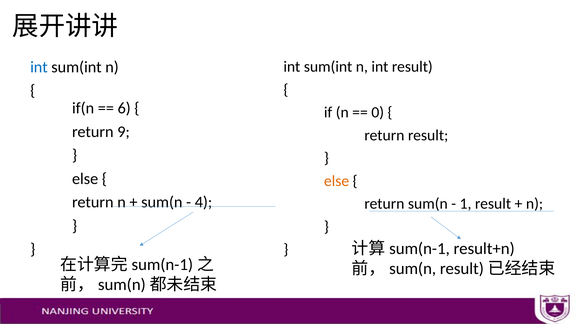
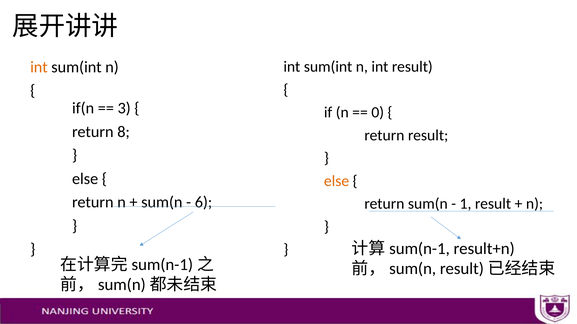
int at (39, 67) colour: blue -> orange
6: 6 -> 3
9: 9 -> 8
4: 4 -> 6
